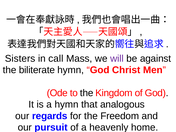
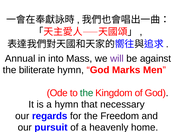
Sisters: Sisters -> Annual
call: call -> into
Christ: Christ -> Marks
the at (87, 93) colour: black -> green
analogous: analogous -> necessary
